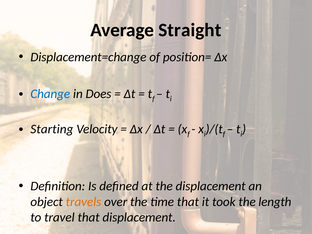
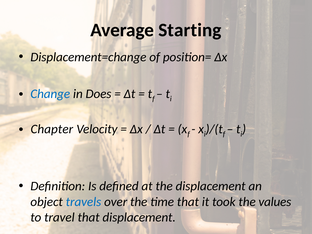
Straight: Straight -> Starting
Starting: Starting -> Chapter
travels colour: orange -> blue
length: length -> values
